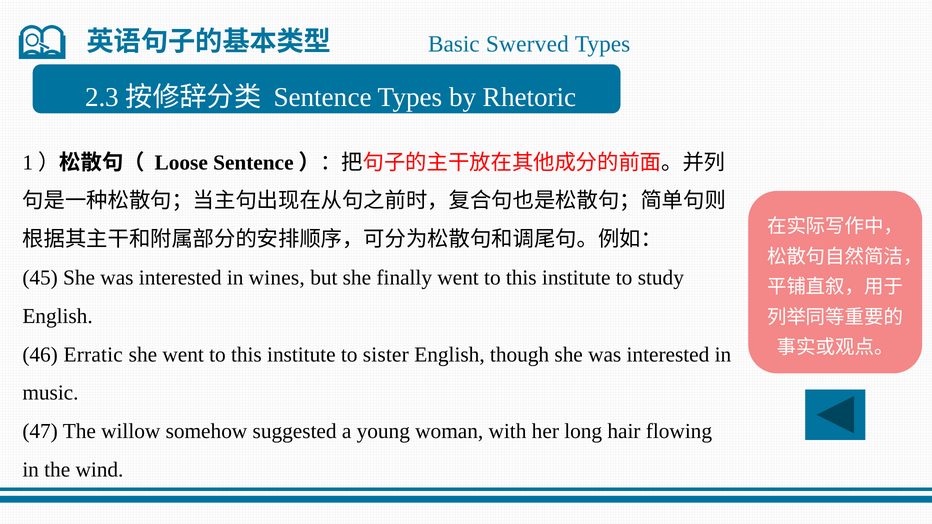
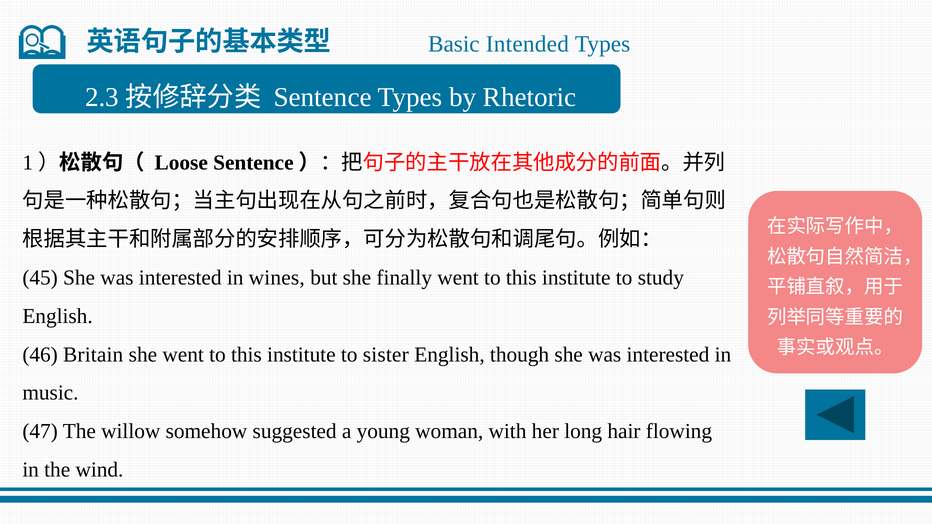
Swerved: Swerved -> Intended
Erratic: Erratic -> Britain
